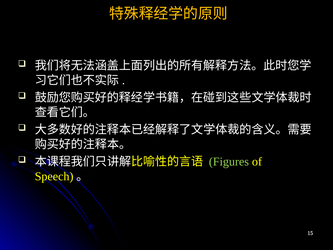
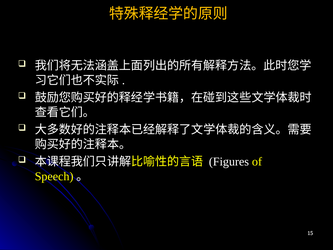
Figures colour: light green -> white
